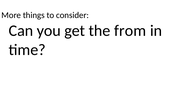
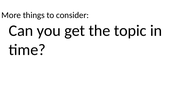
from: from -> topic
